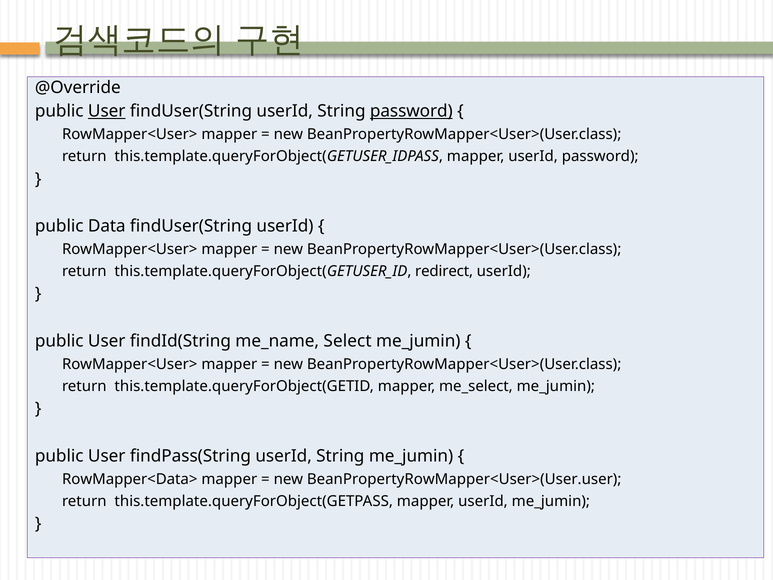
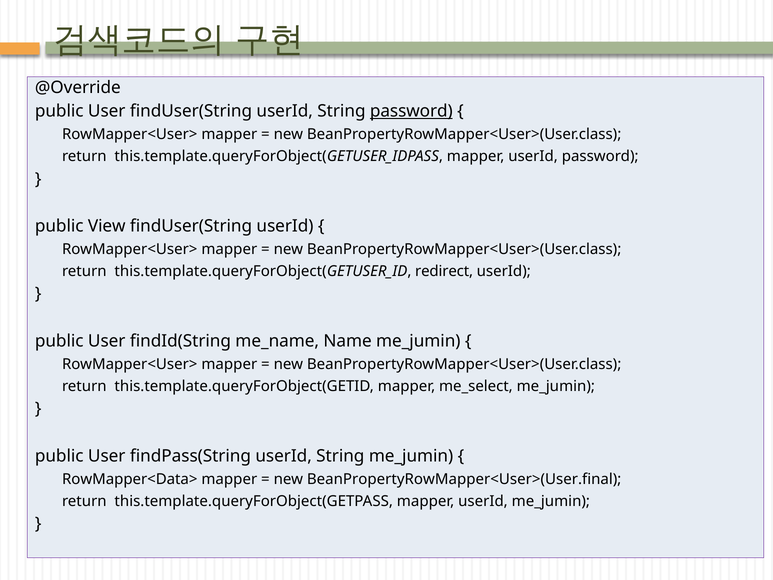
User at (107, 111) underline: present -> none
Data: Data -> View
Select: Select -> Name
BeanPropertyRowMapper<User>(User.user: BeanPropertyRowMapper<User>(User.user -> BeanPropertyRowMapper<User>(User.final
